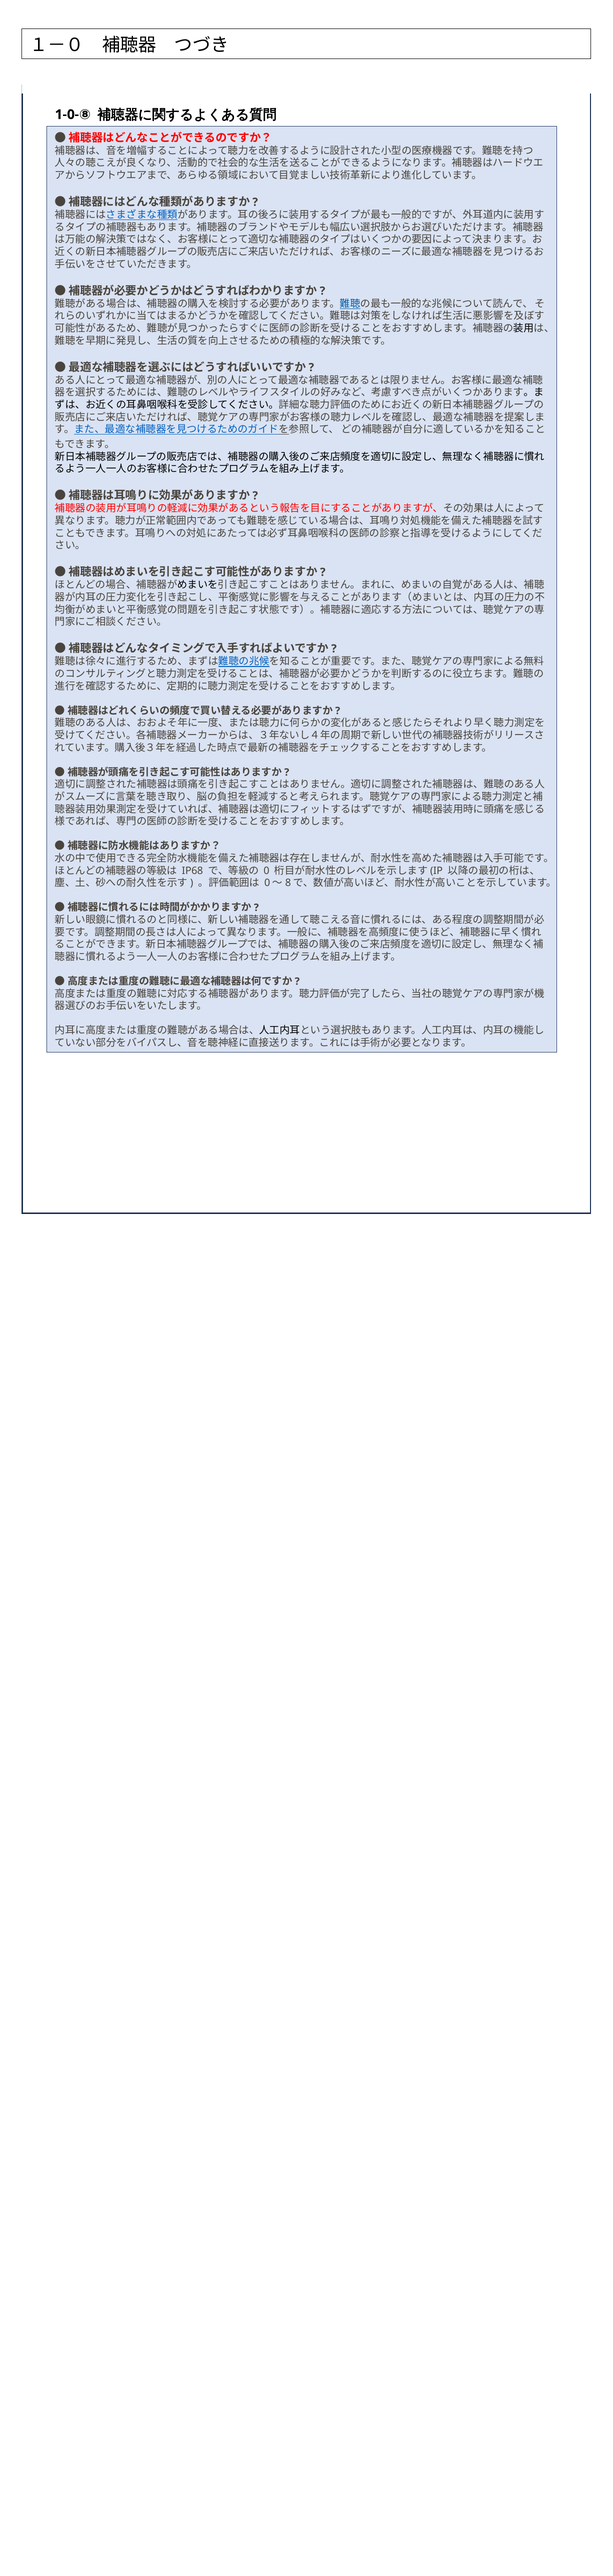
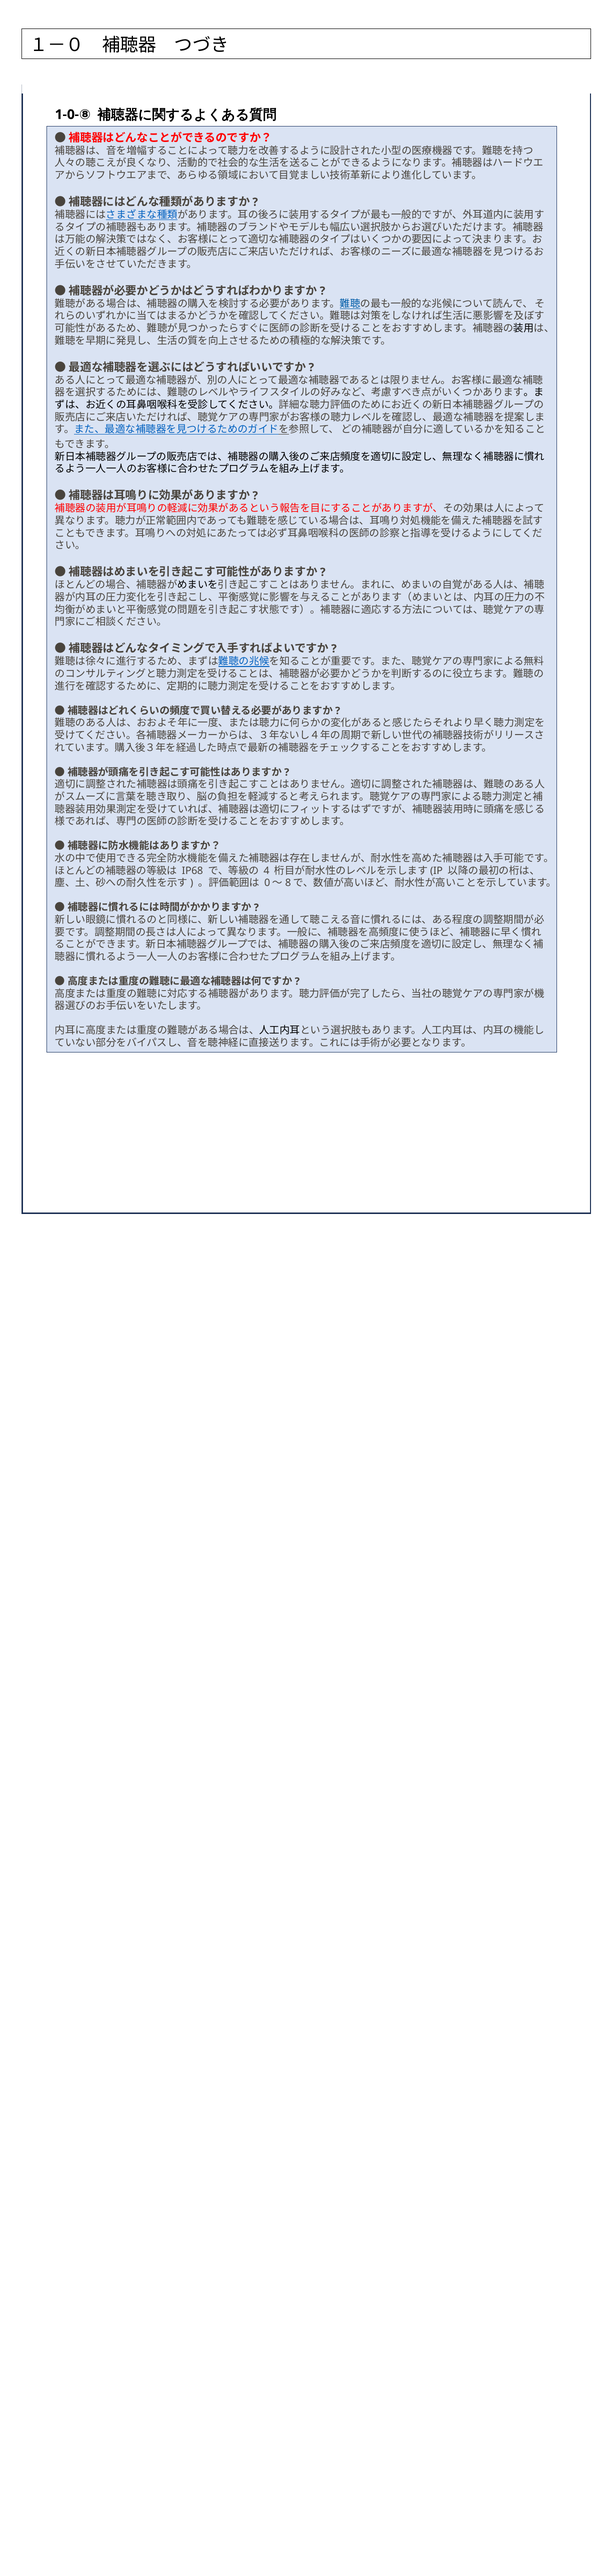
0: 0 -> 4
